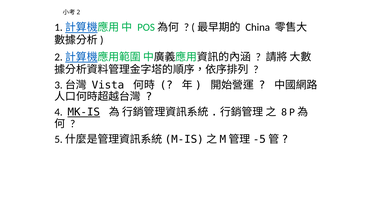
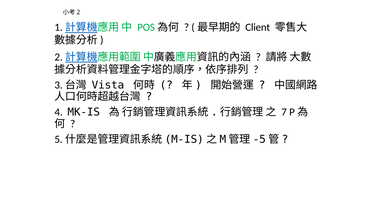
China: China -> Client
MK-IS underline: present -> none
8: 8 -> 7
